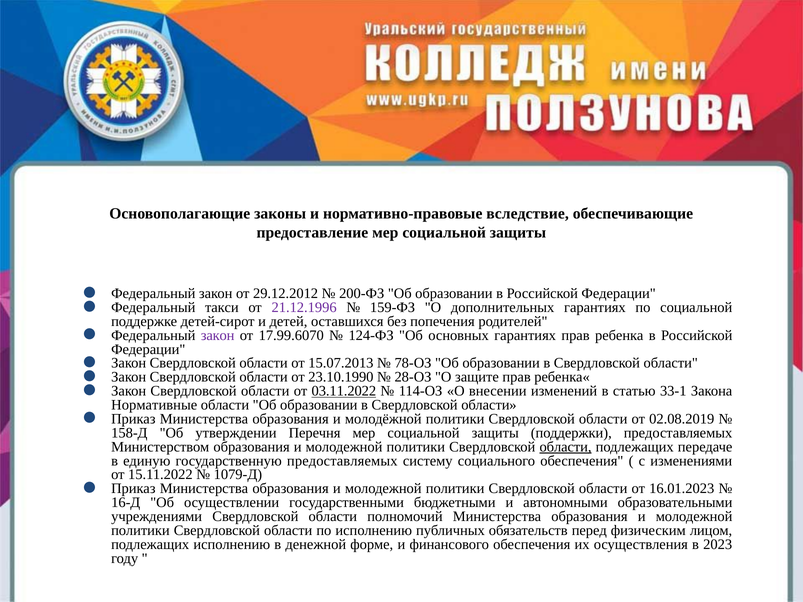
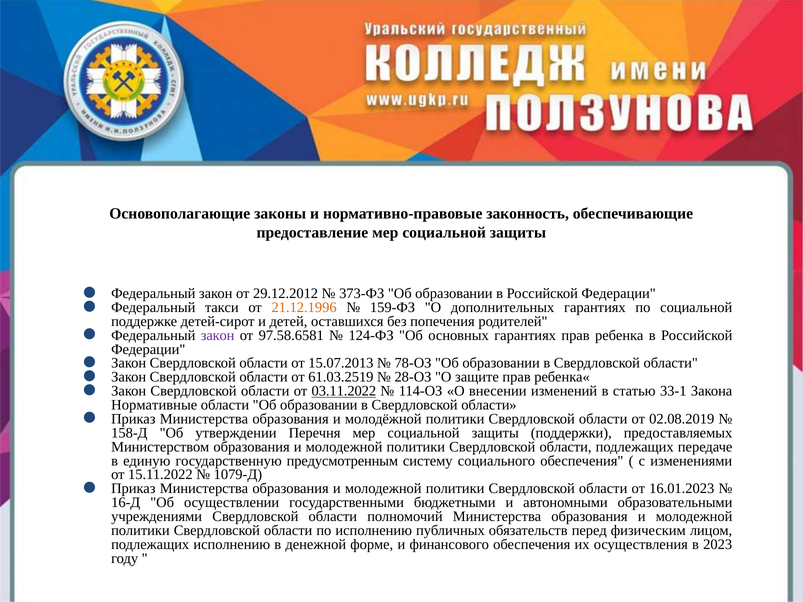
вследствие: вследствие -> законность
200-ФЗ: 200-ФЗ -> 373-ФЗ
21.12.1996 colour: purple -> orange
17.99.6070: 17.99.6070 -> 97.58.6581
23.10.1990: 23.10.1990 -> 61.03.2519
области at (566, 447) underline: present -> none
государственную предоставляемых: предоставляемых -> предусмотренным
